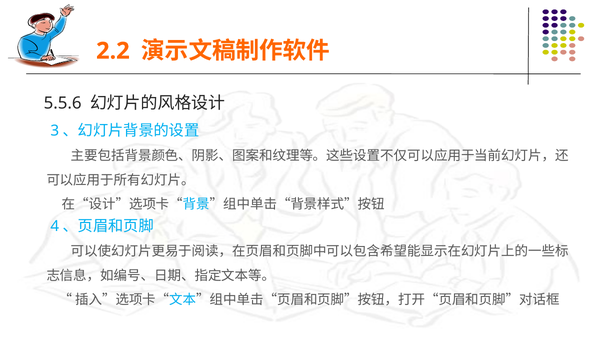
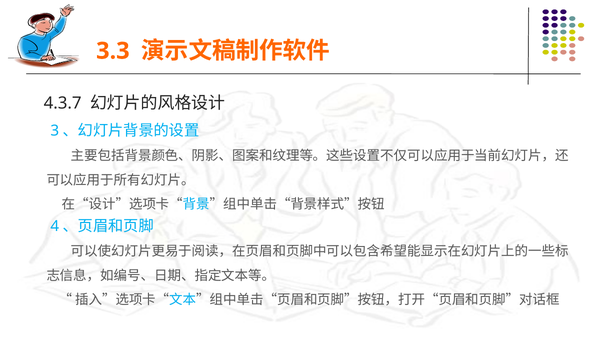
2.2: 2.2 -> 3.3
5.5.6: 5.5.6 -> 4.3.7
